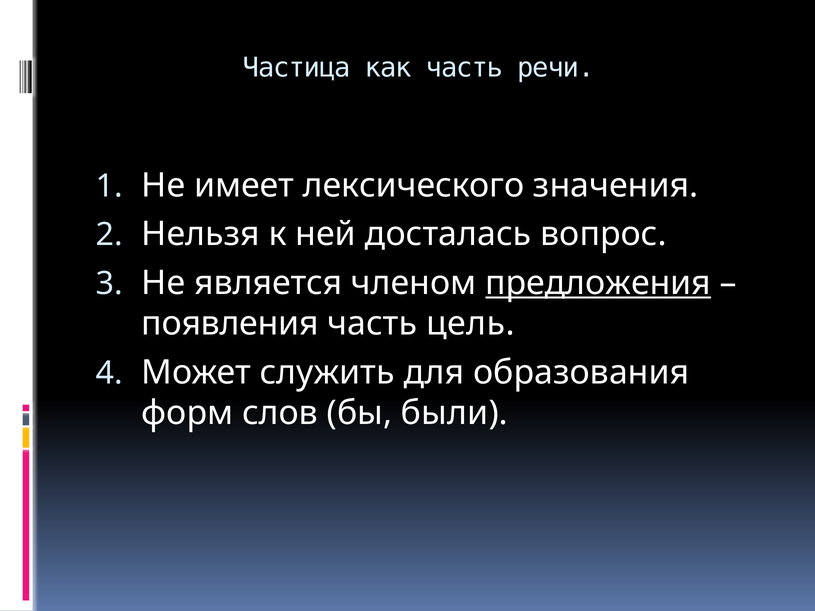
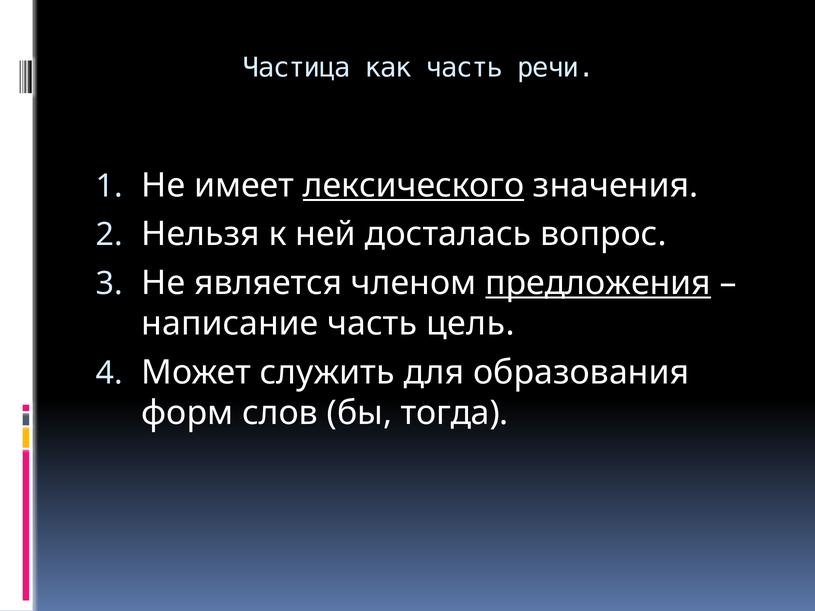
лексического underline: none -> present
появления: появления -> написание
были: были -> тогда
